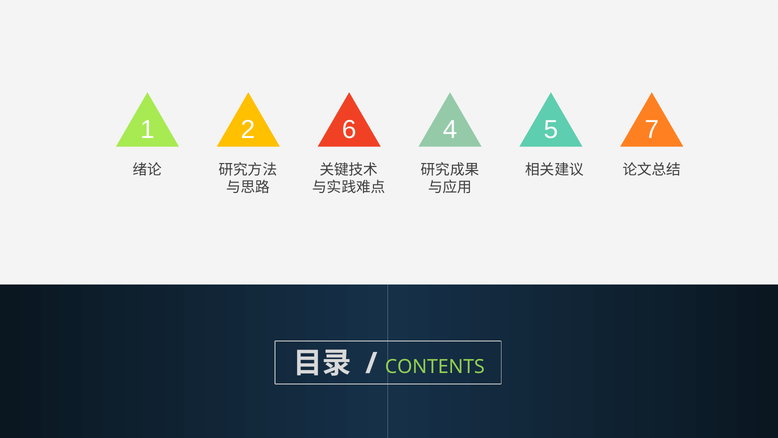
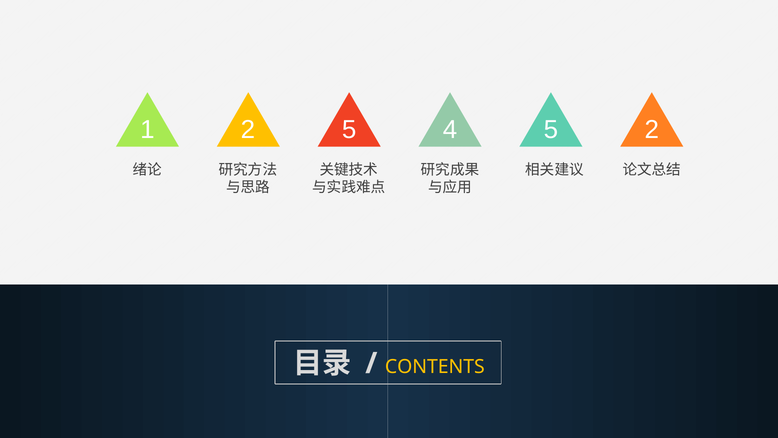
2 6: 6 -> 5
5 7: 7 -> 2
CONTENTS colour: light green -> yellow
